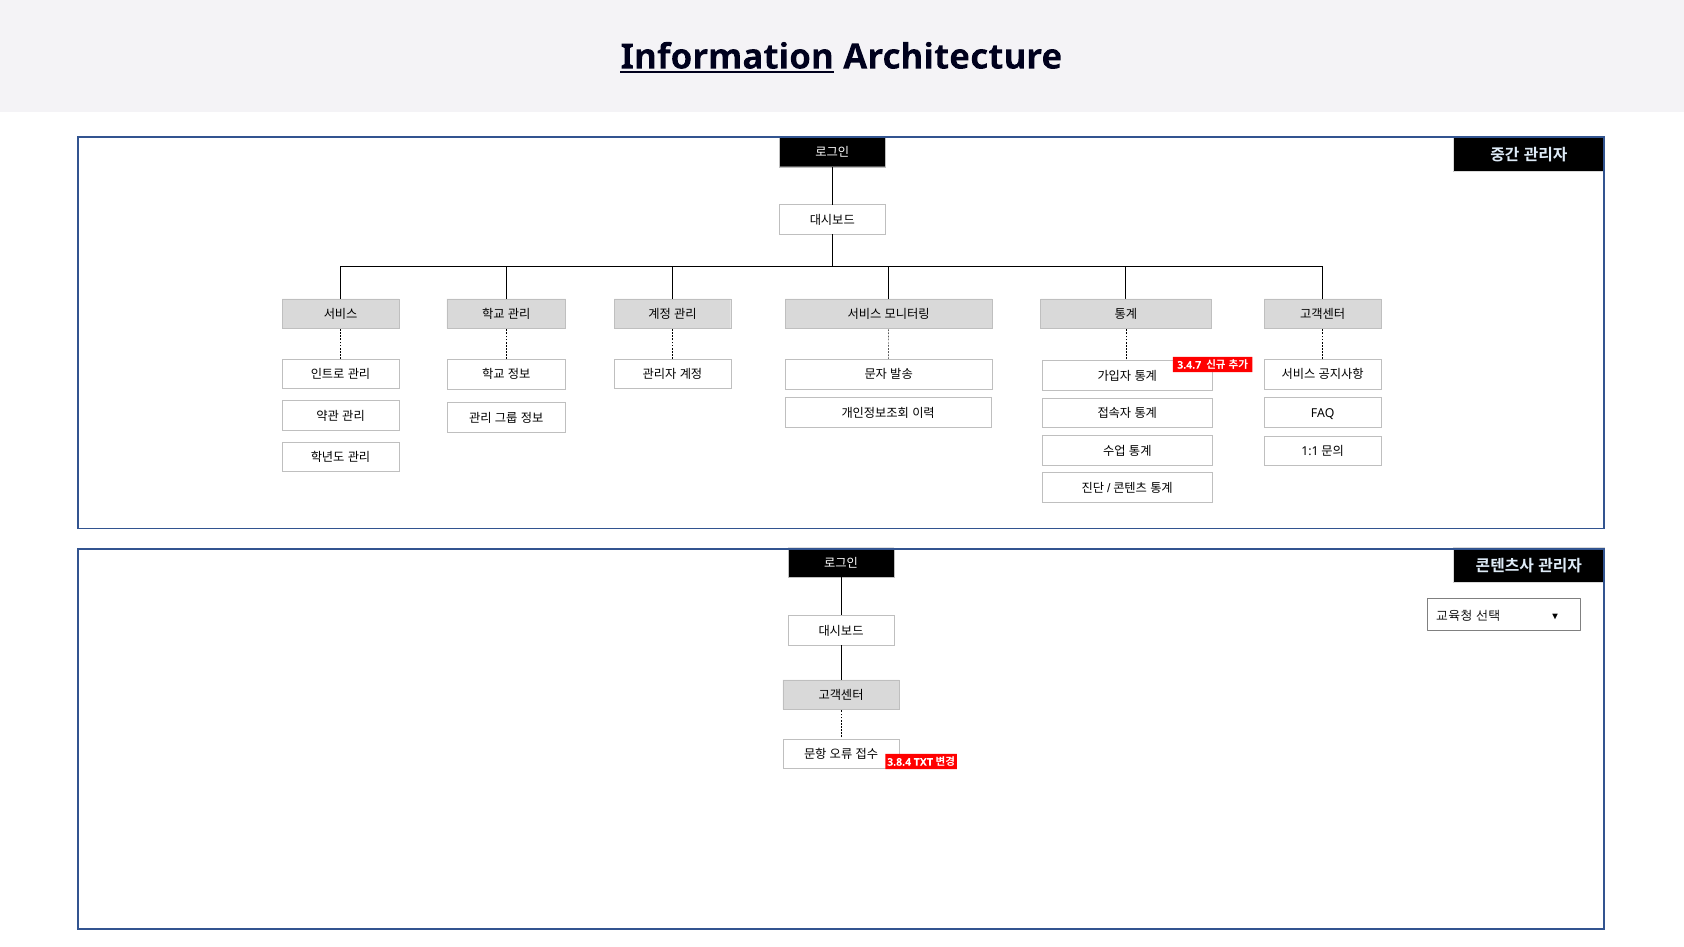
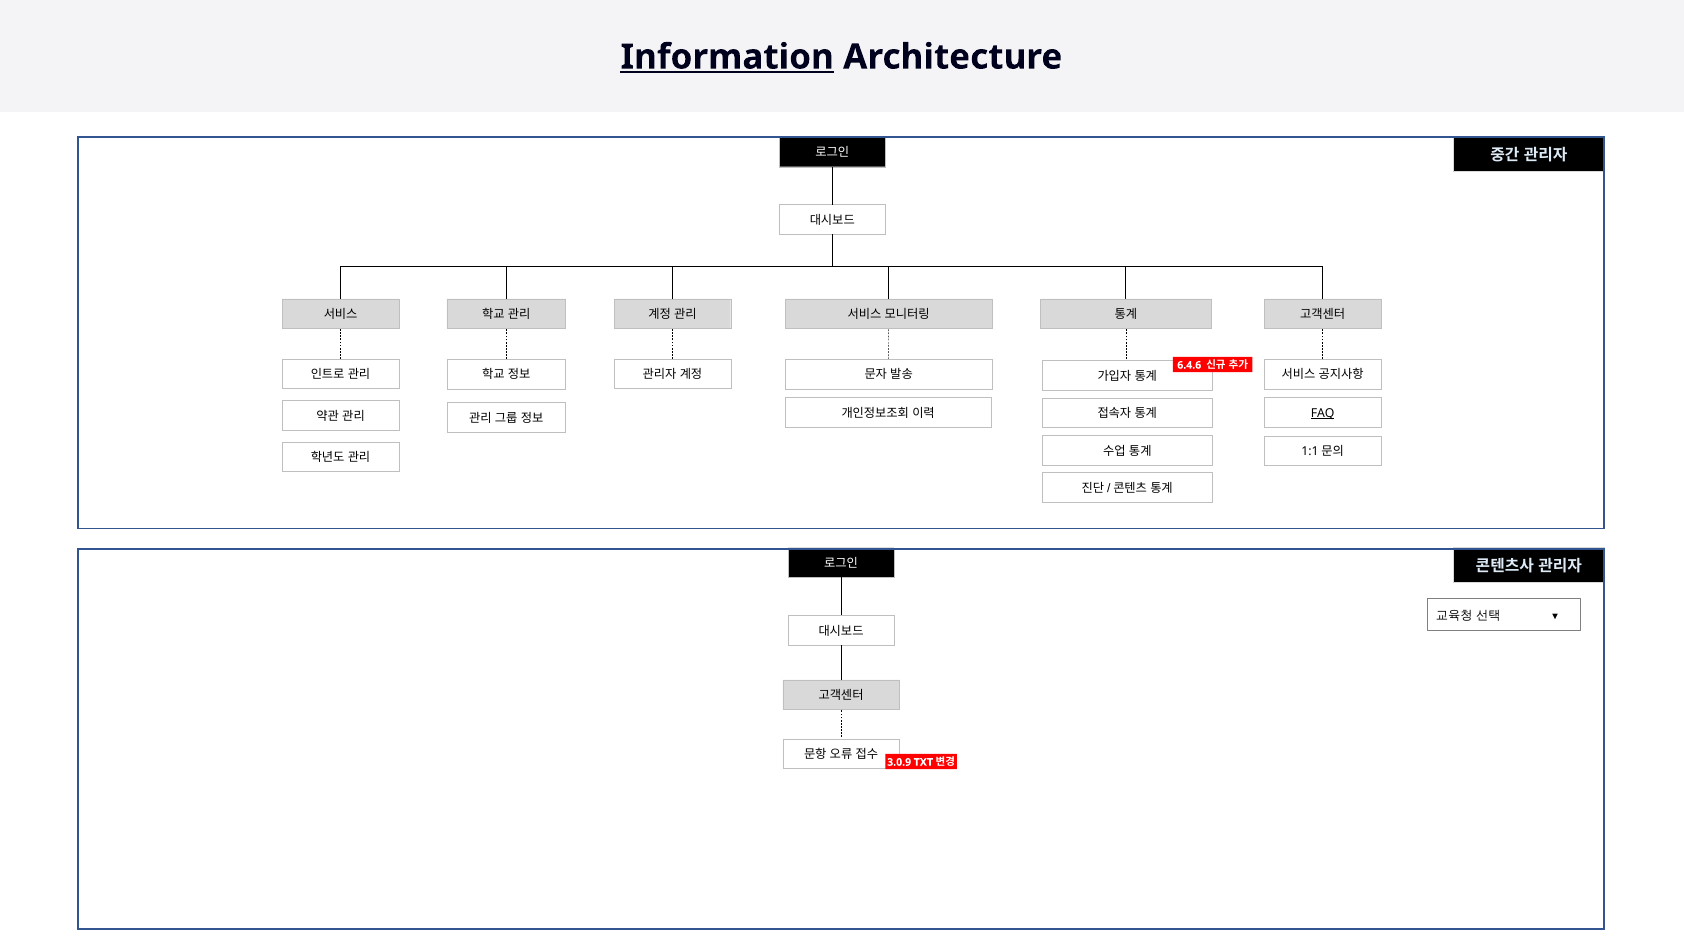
3.4.7: 3.4.7 -> 6.4.6
FAQ underline: none -> present
3.8.4: 3.8.4 -> 3.0.9
